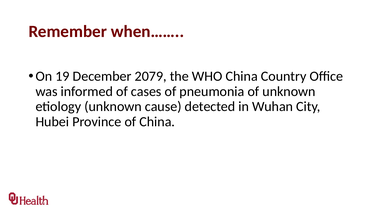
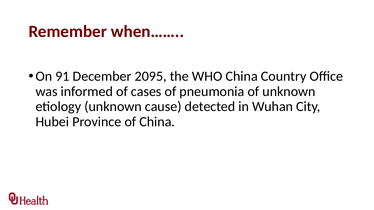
19: 19 -> 91
2079: 2079 -> 2095
